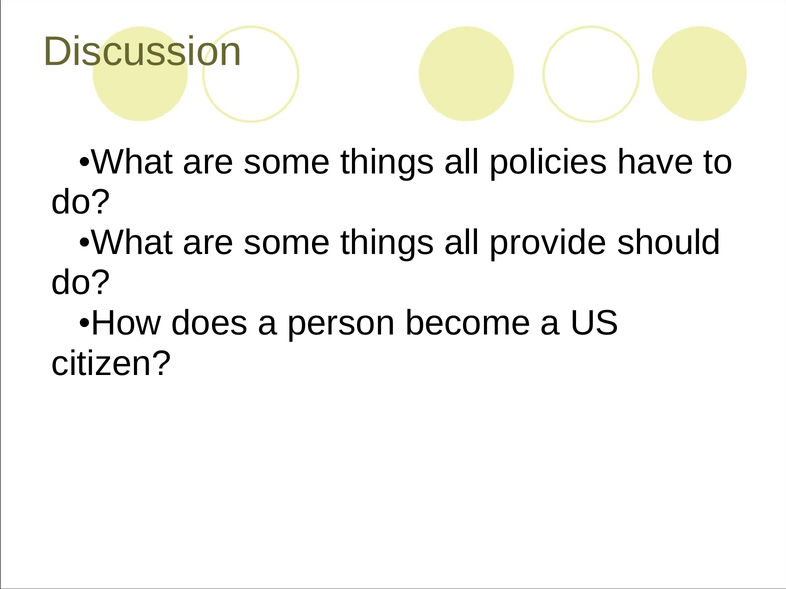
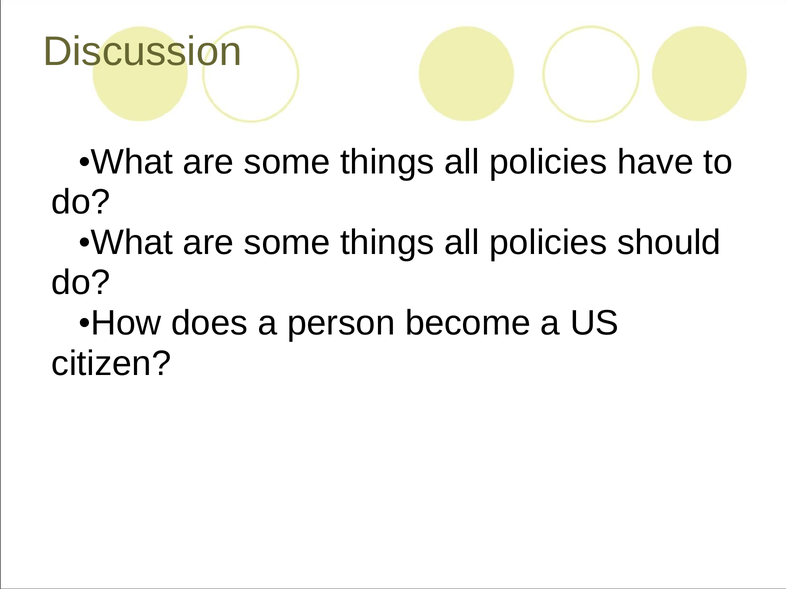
provide at (548, 243): provide -> policies
